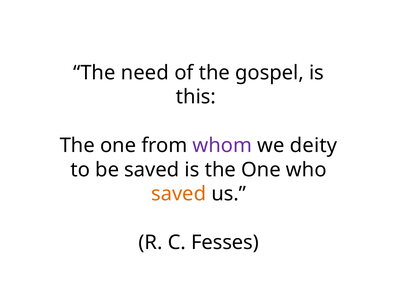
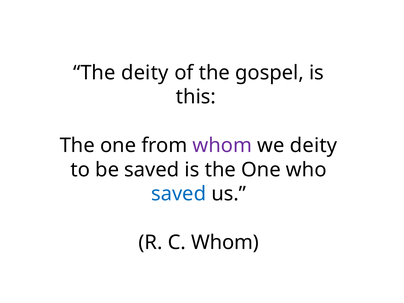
The need: need -> deity
saved at (179, 194) colour: orange -> blue
C Fesses: Fesses -> Whom
